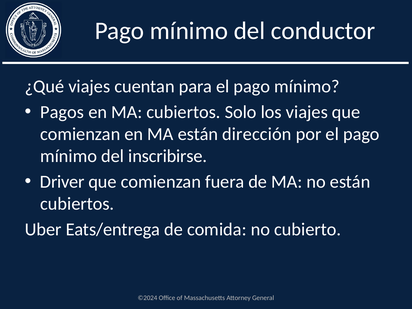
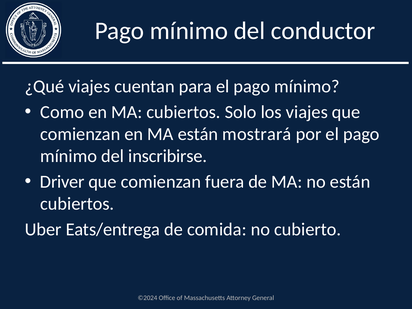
Pagos: Pagos -> Como
dirección: dirección -> mostrará
